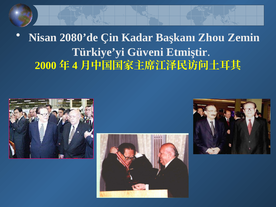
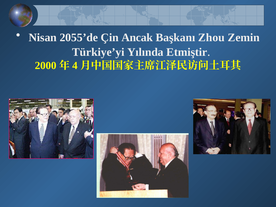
2080’de: 2080’de -> 2055’de
Kadar: Kadar -> Ancak
Güveni: Güveni -> Yılında
